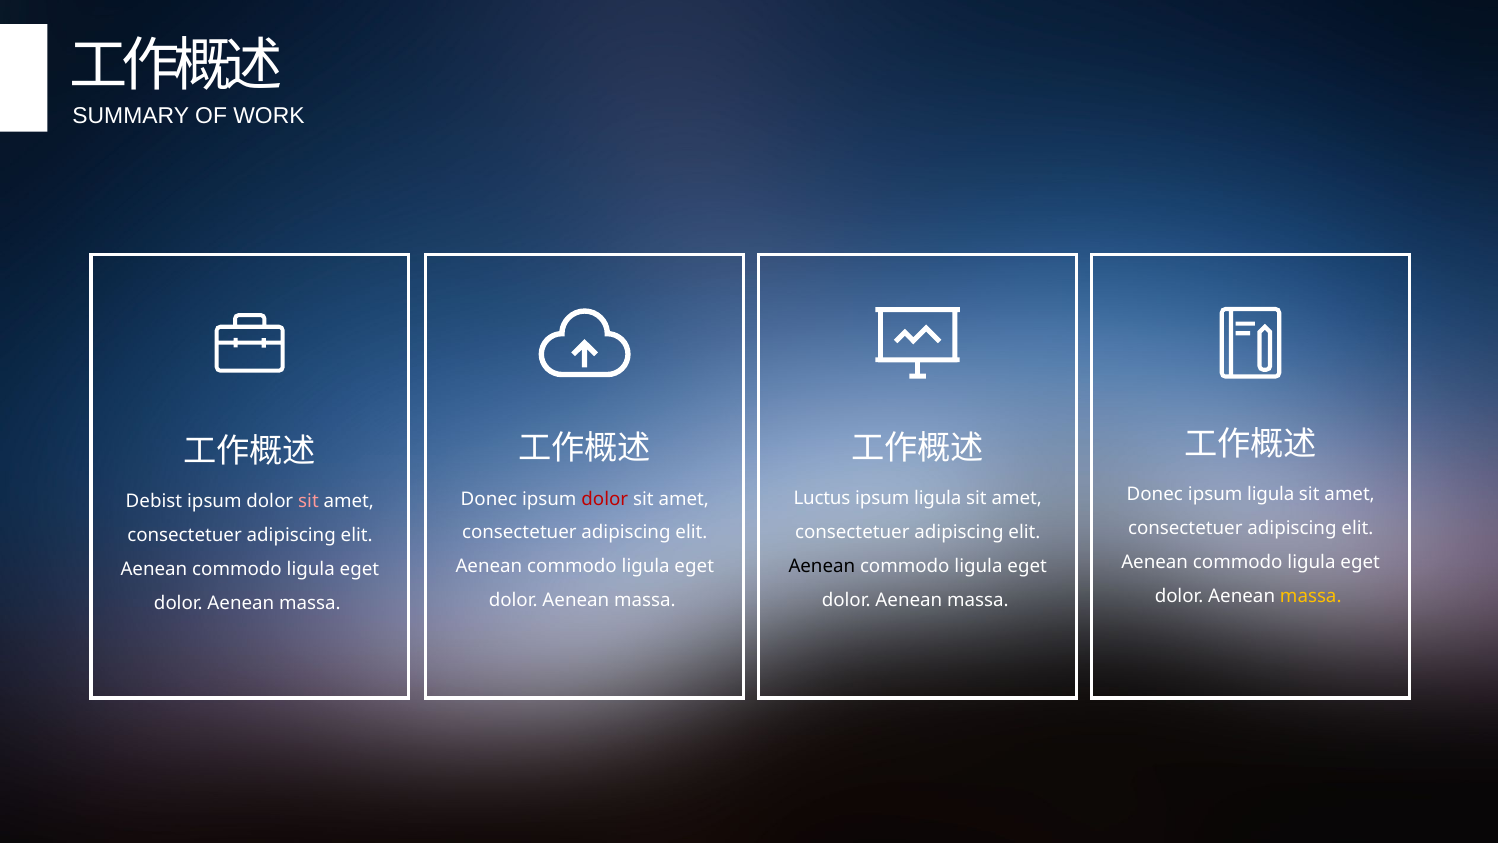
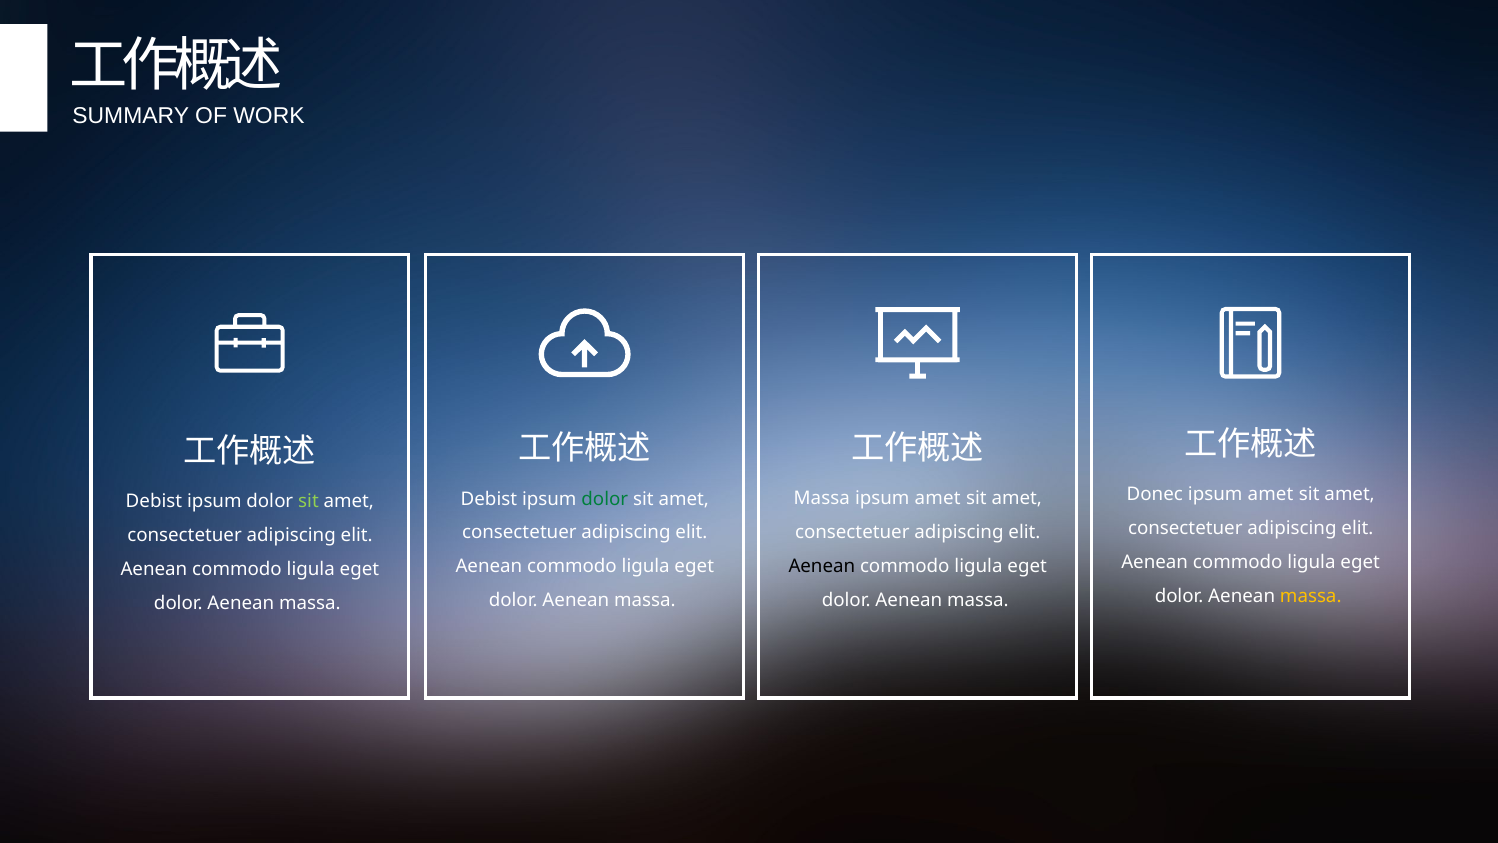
ligula at (1271, 494): ligula -> amet
Luctus at (822, 498): Luctus -> Massa
ligula at (938, 498): ligula -> amet
Donec at (489, 499): Donec -> Debist
dolor at (605, 499) colour: red -> green
sit at (308, 501) colour: pink -> light green
